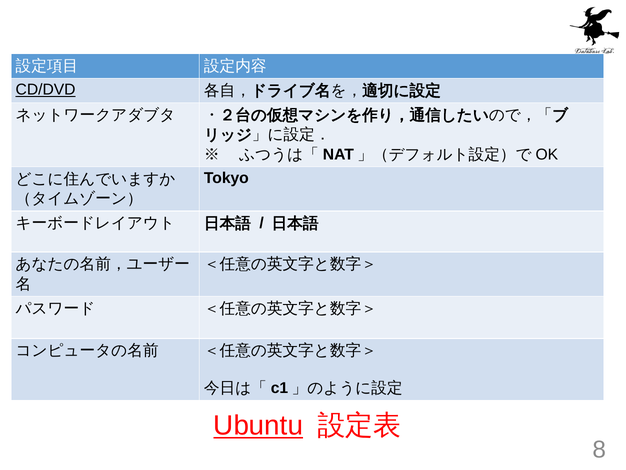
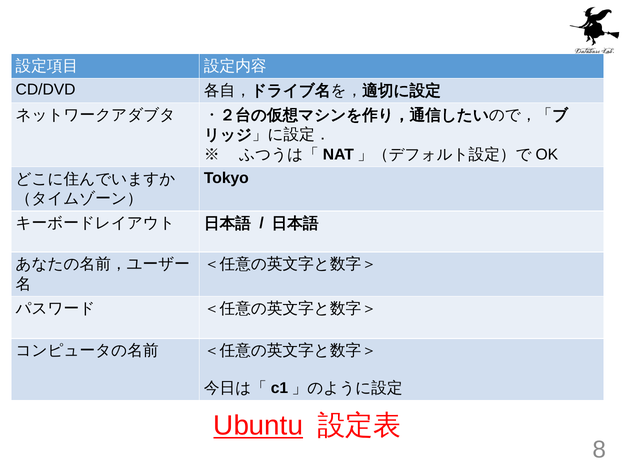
CD/DVD underline: present -> none
